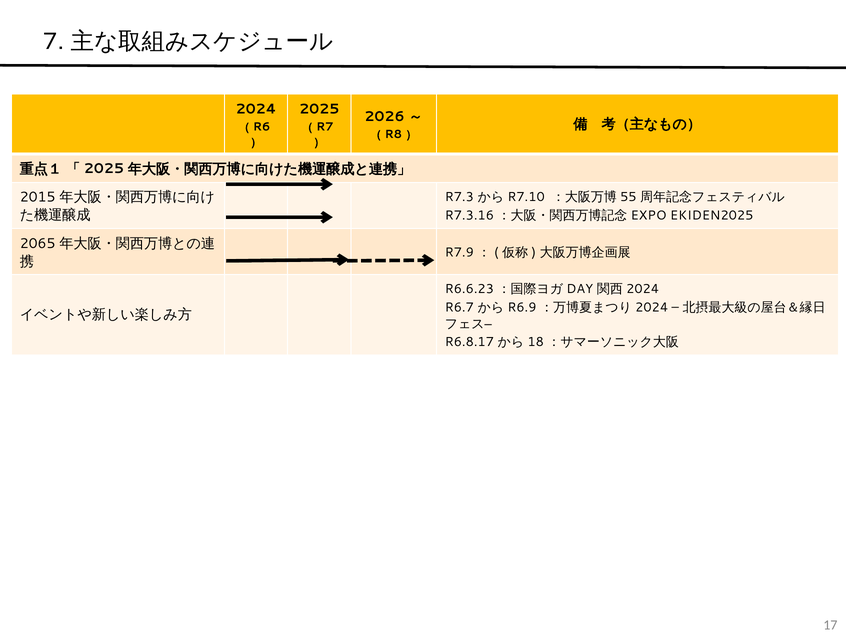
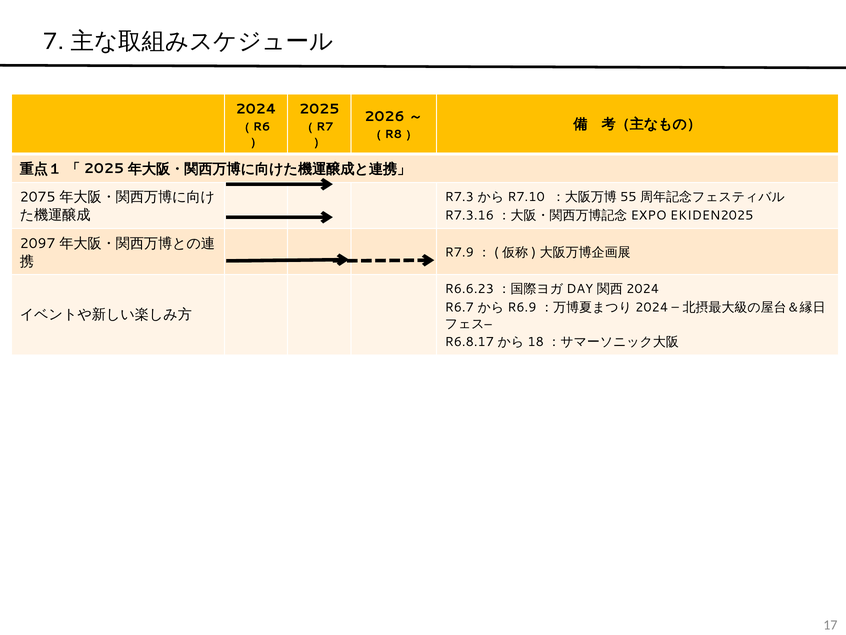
2015: 2015 -> 2075
2065: 2065 -> 2097
